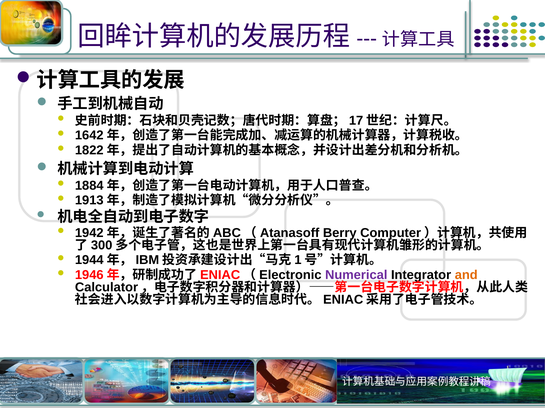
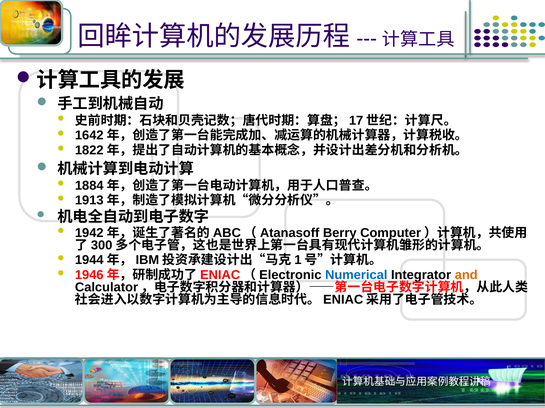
Numerical colour: purple -> blue
